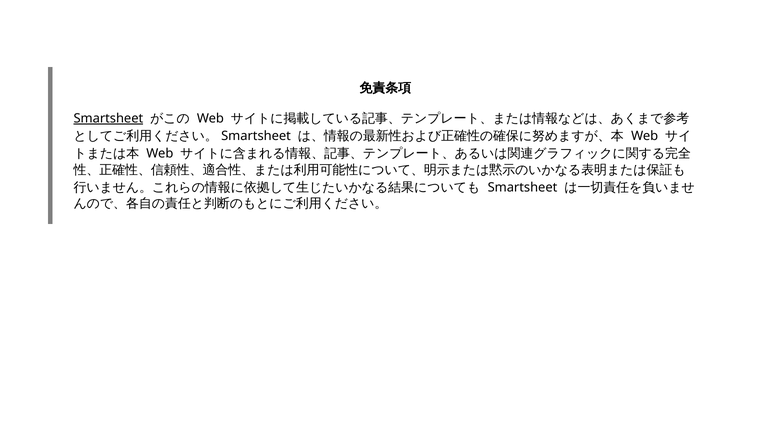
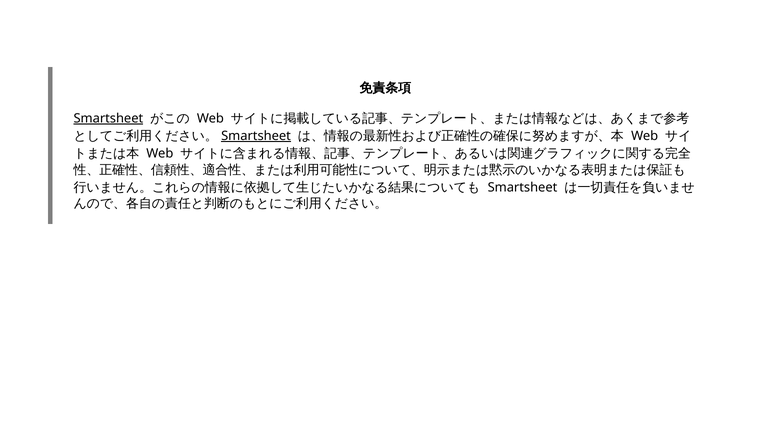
Smartsheet at (256, 136) underline: none -> present
